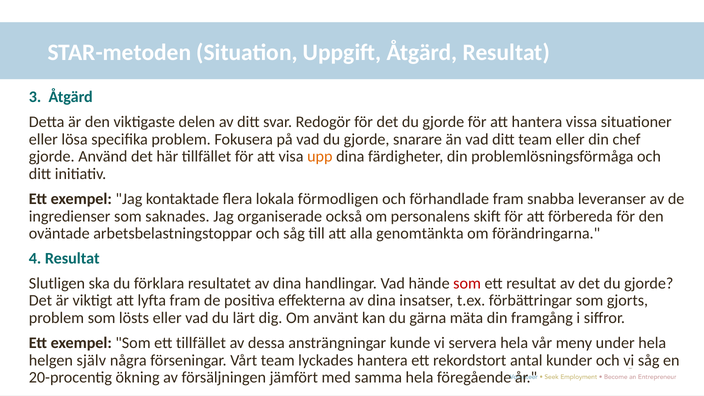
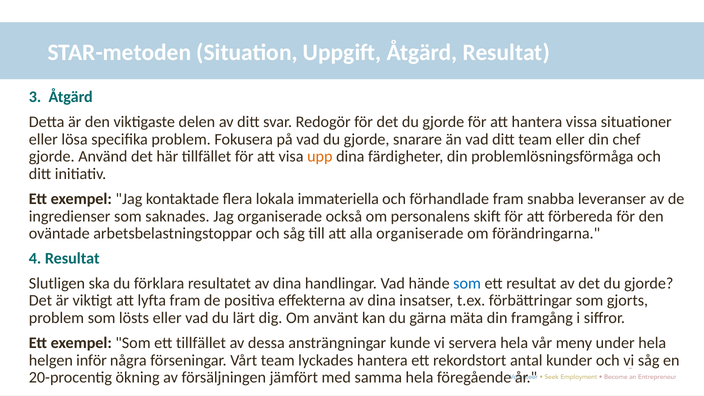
förmodligen: förmodligen -> immateriella
alla genomtänkta: genomtänkta -> organiserade
som at (467, 283) colour: red -> blue
själv: själv -> inför
